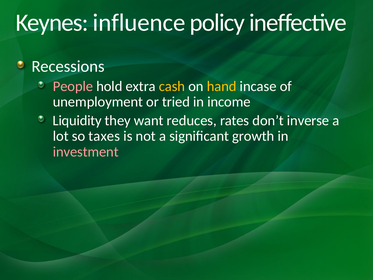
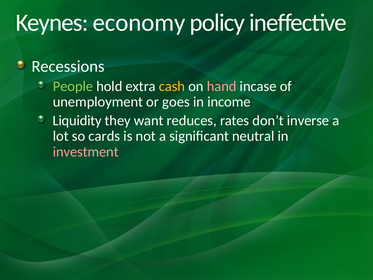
influence: influence -> economy
People colour: pink -> light green
hand colour: yellow -> pink
tried: tried -> goes
taxes: taxes -> cards
growth: growth -> neutral
